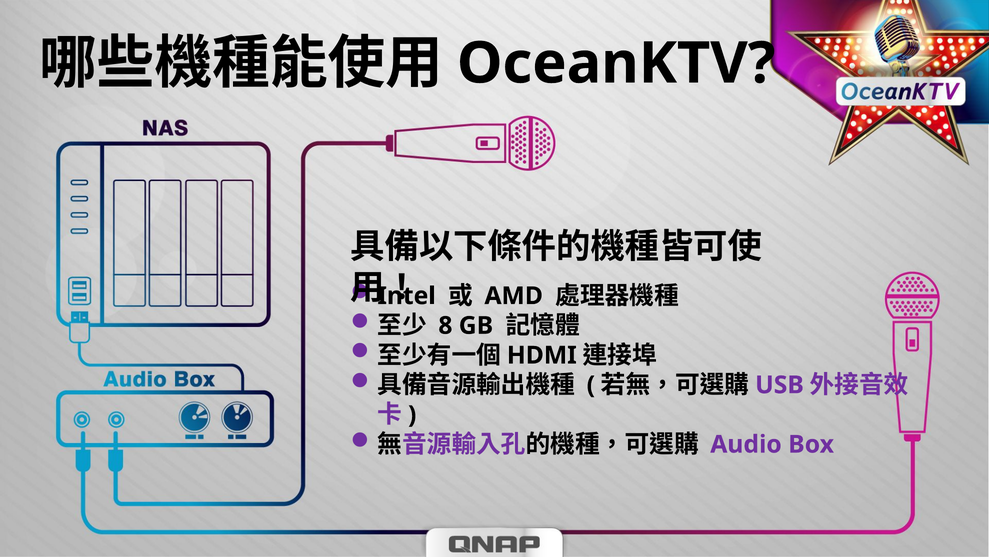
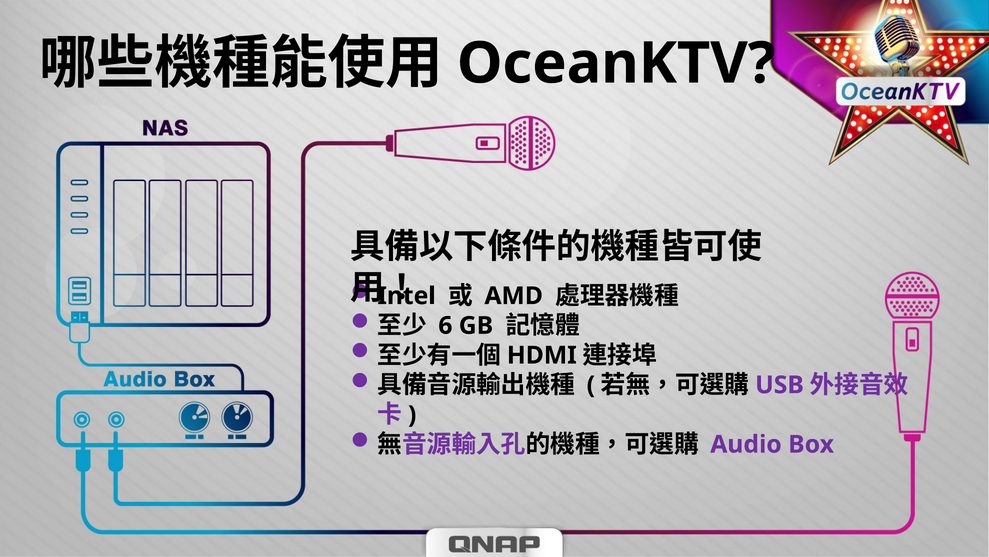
8: 8 -> 6
